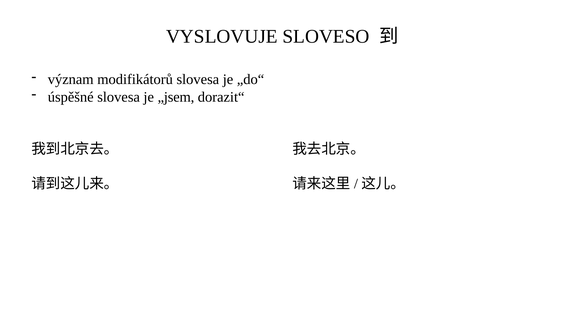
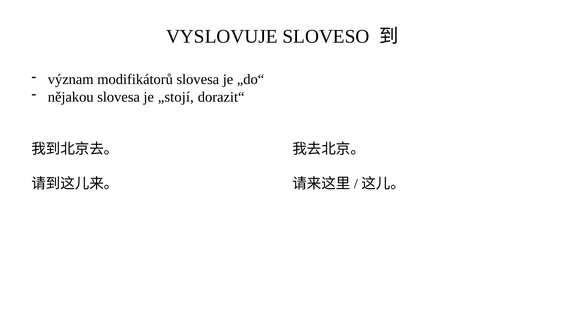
úspěšné: úspěšné -> nějakou
„jsem: „jsem -> „stojí
